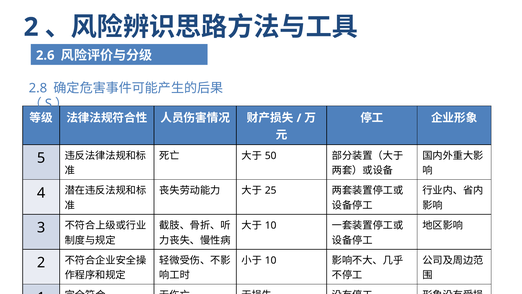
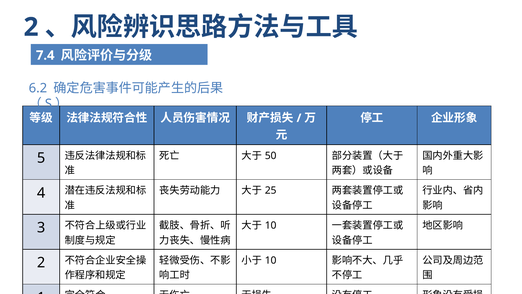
2.6: 2.6 -> 7.4
2.8: 2.8 -> 6.2
